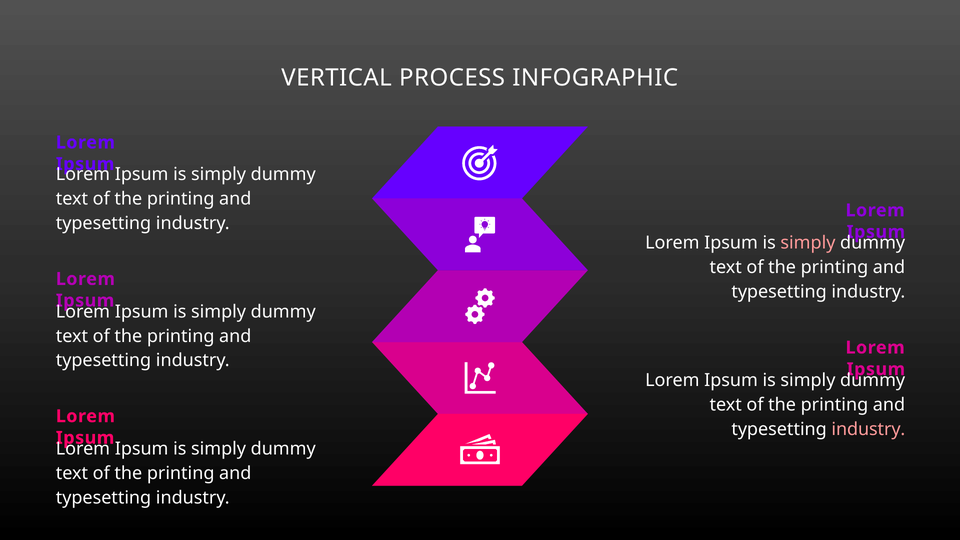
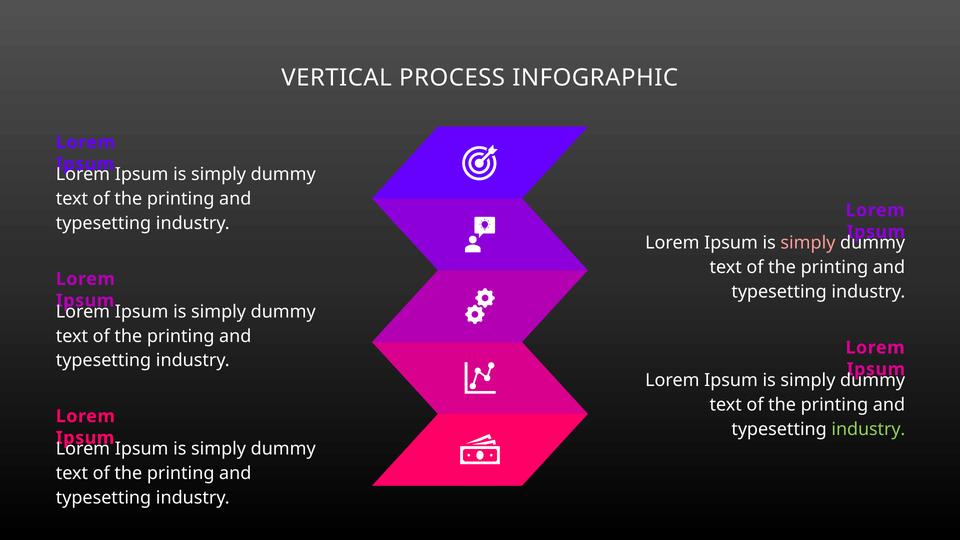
industry at (868, 429) colour: pink -> light green
